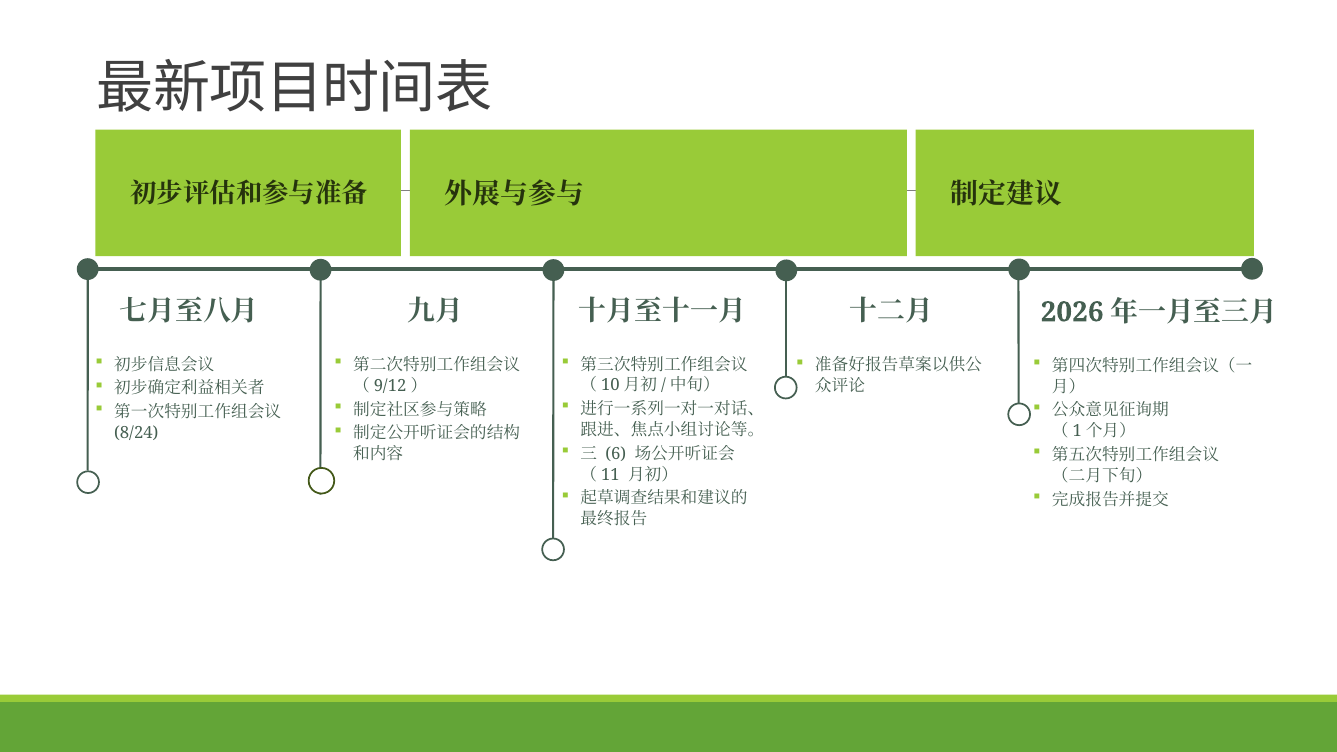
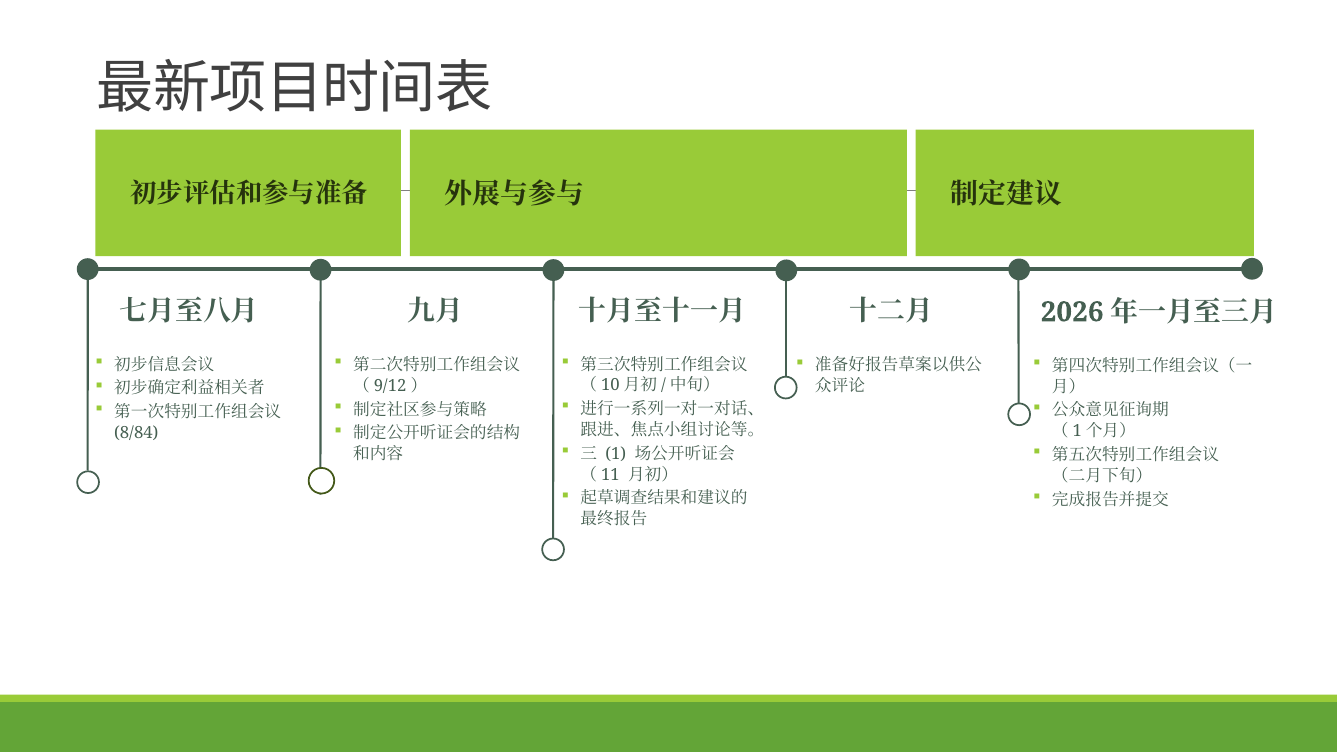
8/24: 8/24 -> 8/84
6: 6 -> 1
